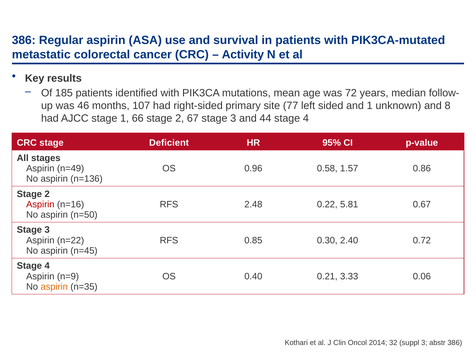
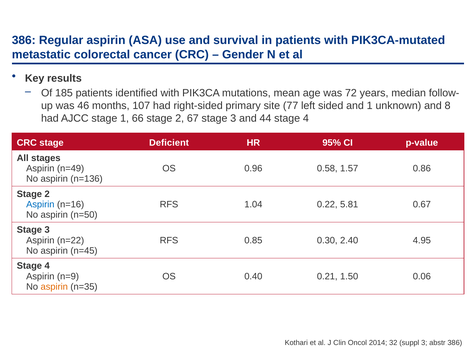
Activity: Activity -> Gender
Aspirin at (40, 204) colour: red -> blue
2.48: 2.48 -> 1.04
0.72: 0.72 -> 4.95
3.33: 3.33 -> 1.50
